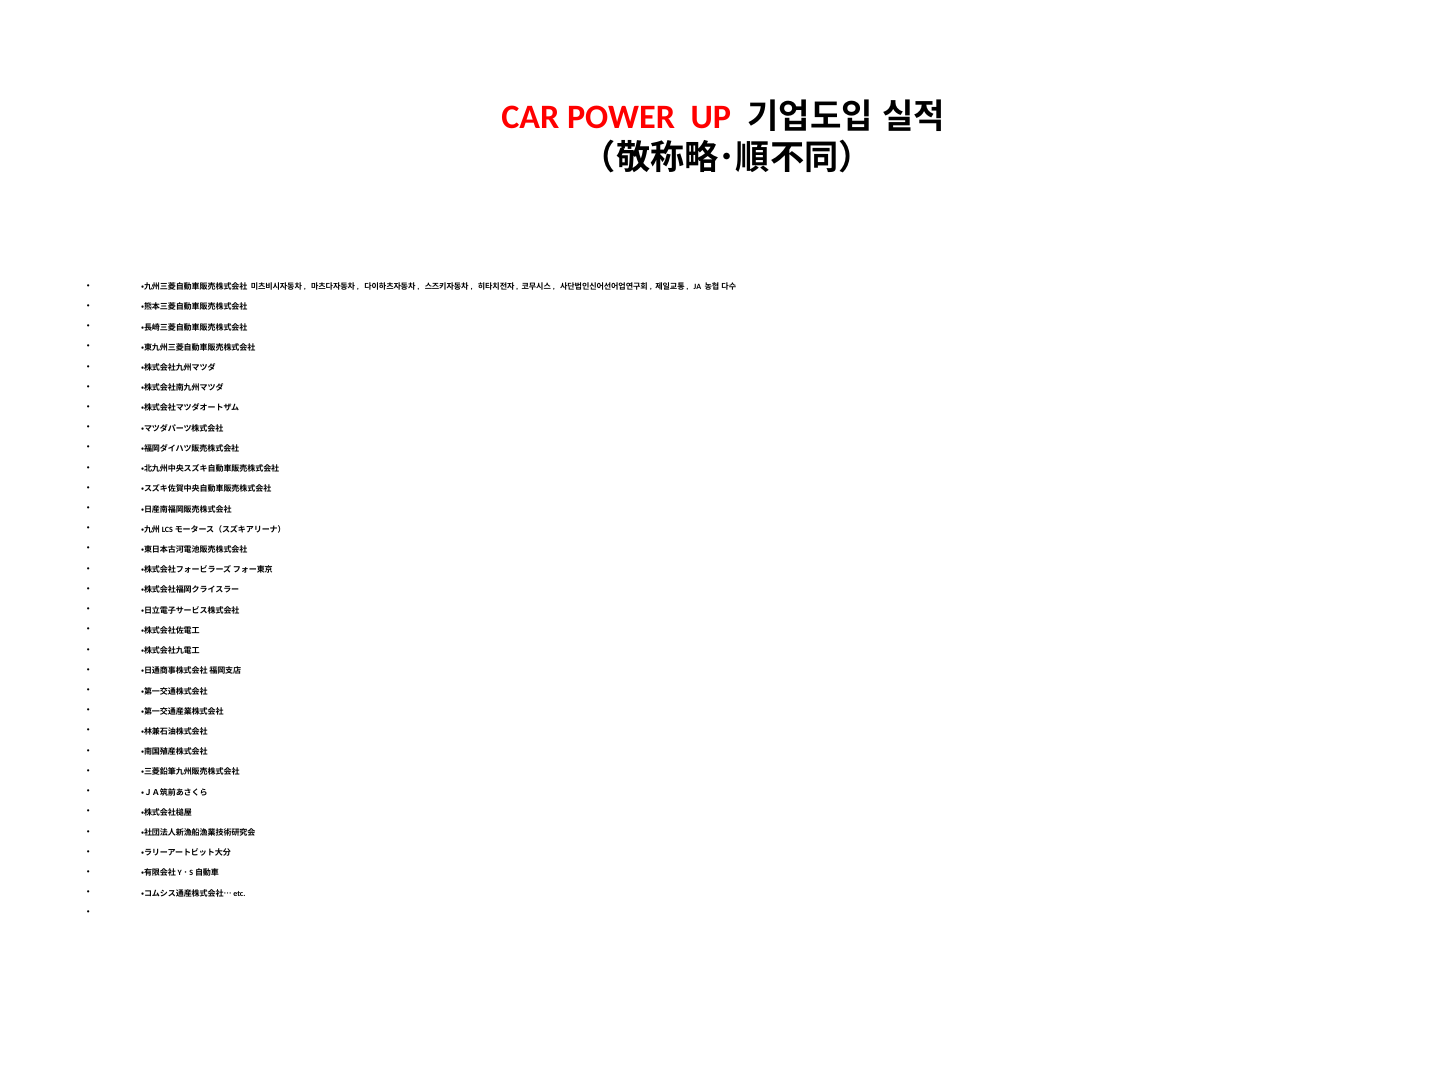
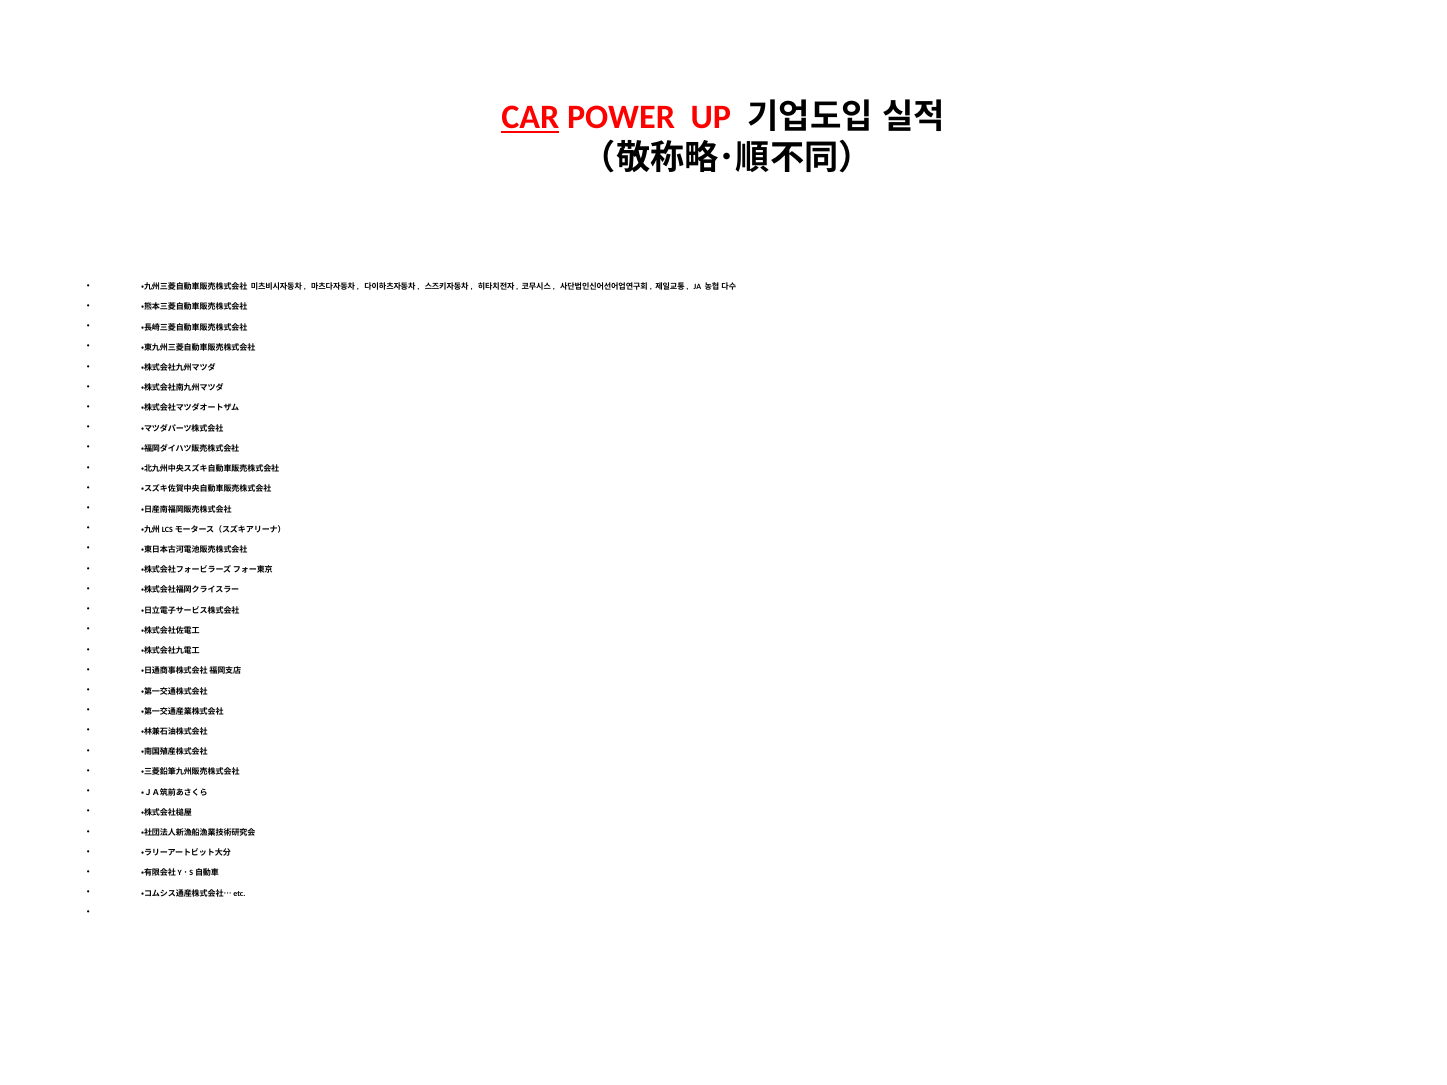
CAR underline: none -> present
